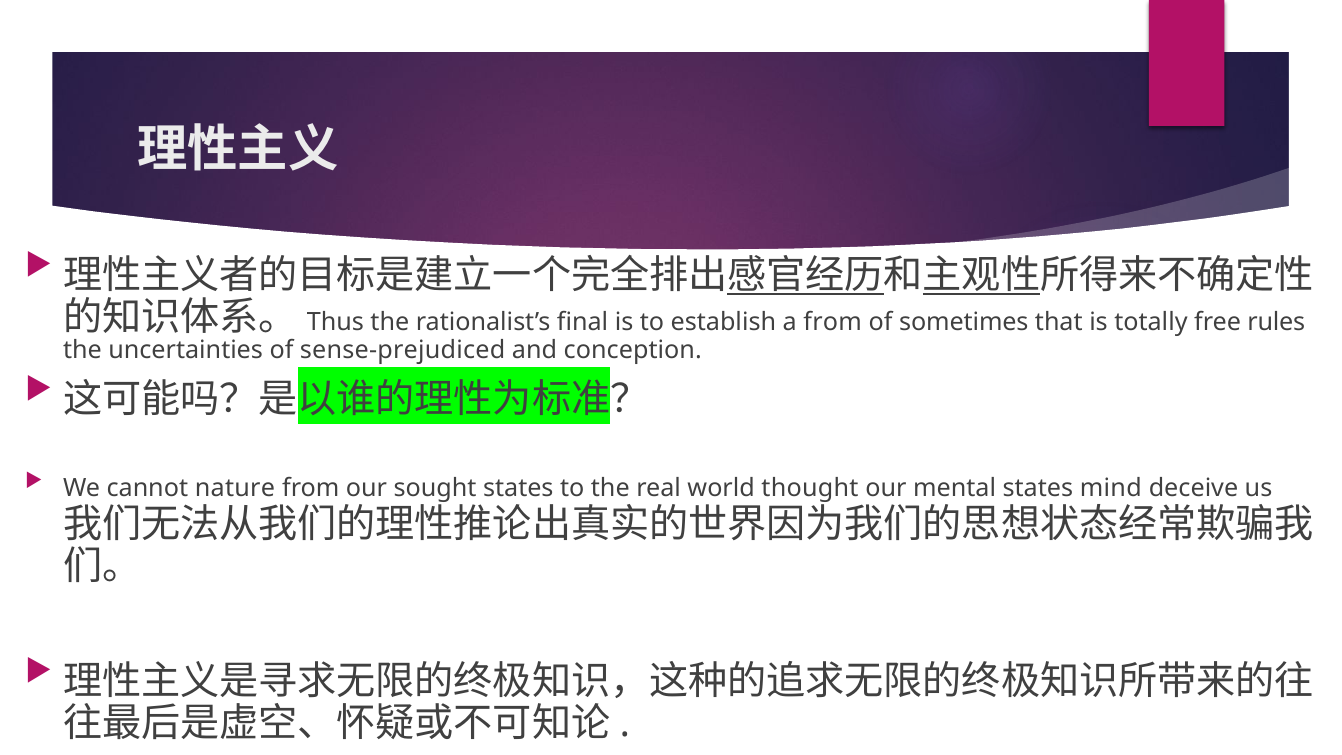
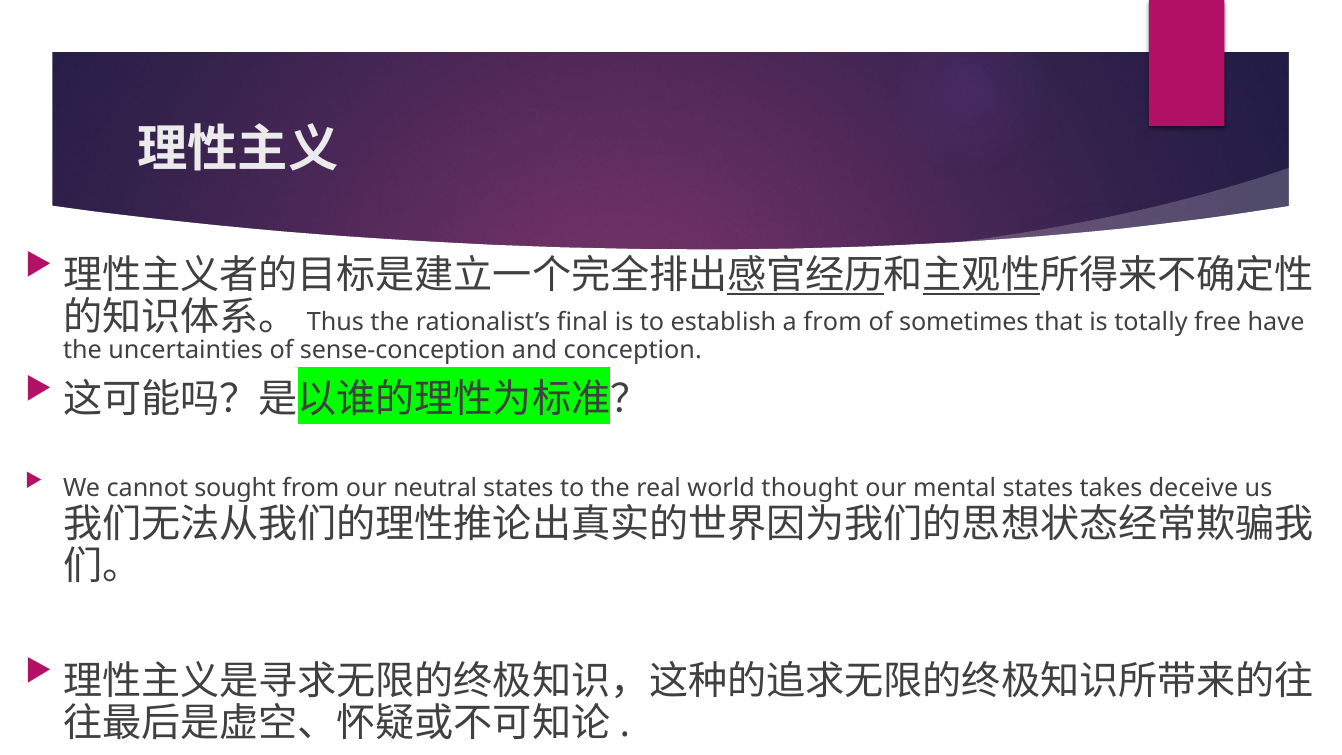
rules: rules -> have
sense-prejudiced: sense-prejudiced -> sense-conception
nature: nature -> sought
sought: sought -> neutral
mind: mind -> takes
